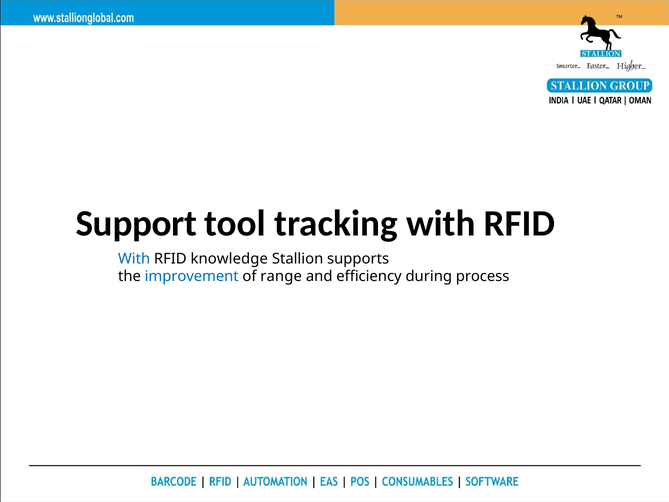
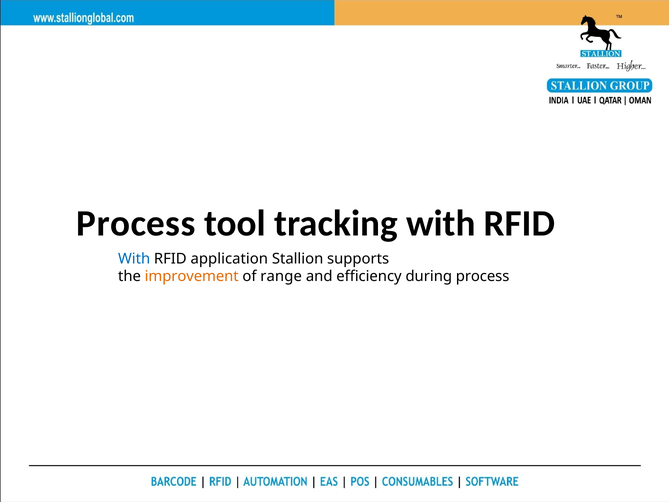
Support at (136, 223): Support -> Process
knowledge: knowledge -> application
improvement colour: blue -> orange
